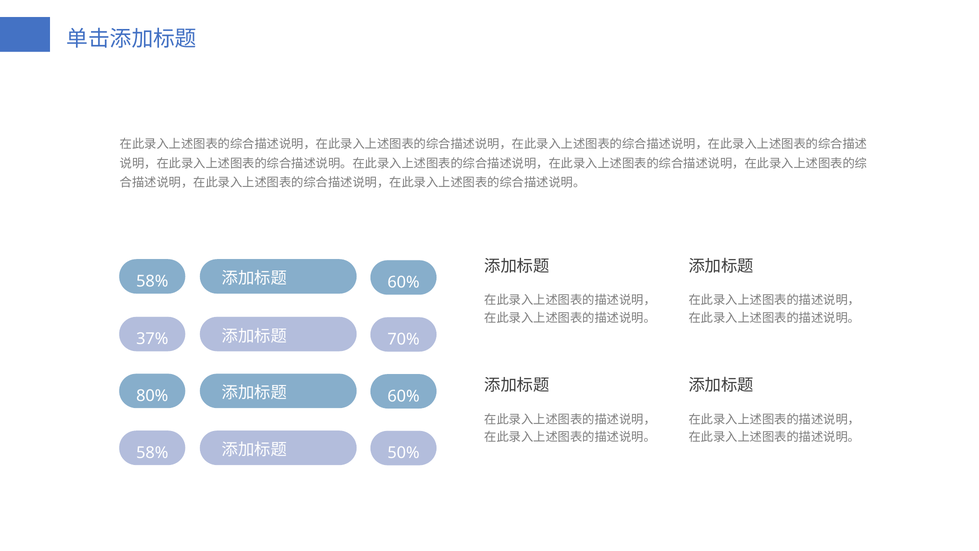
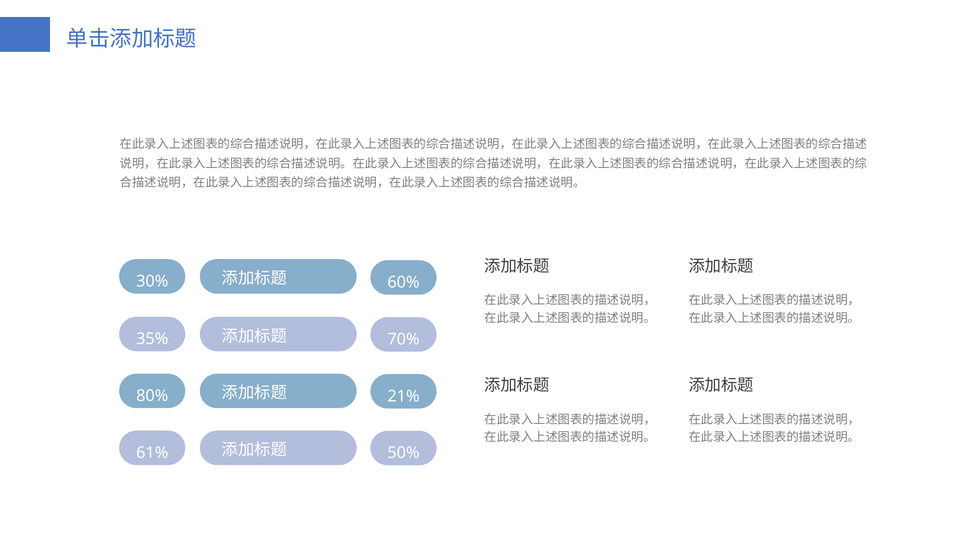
58% at (152, 281): 58% -> 30%
37%: 37% -> 35%
60% at (403, 396): 60% -> 21%
58% at (152, 453): 58% -> 61%
